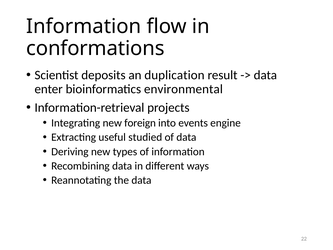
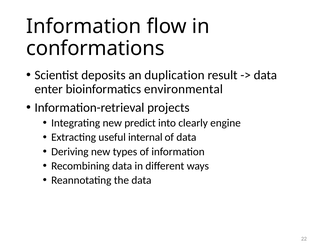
foreign: foreign -> predict
events: events -> clearly
studied: studied -> internal
